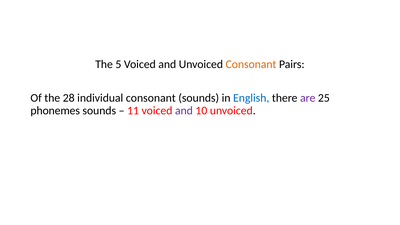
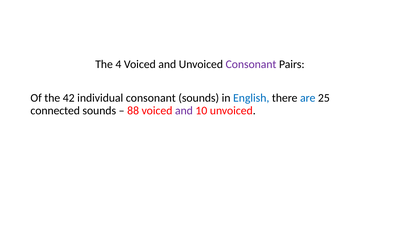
5: 5 -> 4
Consonant at (251, 64) colour: orange -> purple
28: 28 -> 42
are colour: purple -> blue
phonemes: phonemes -> connected
11: 11 -> 88
